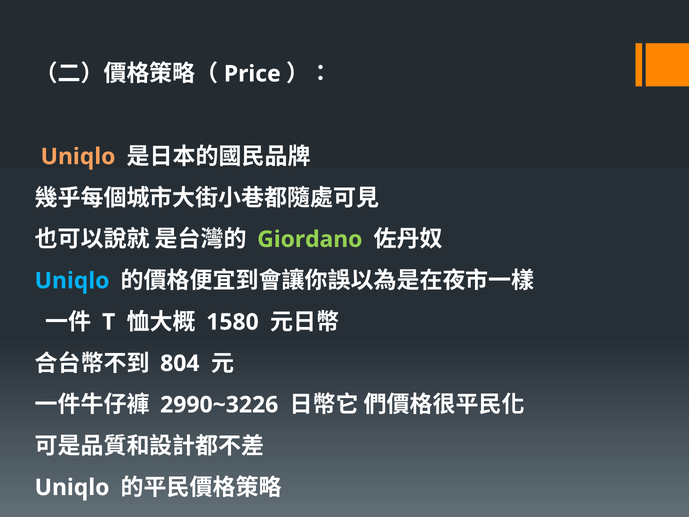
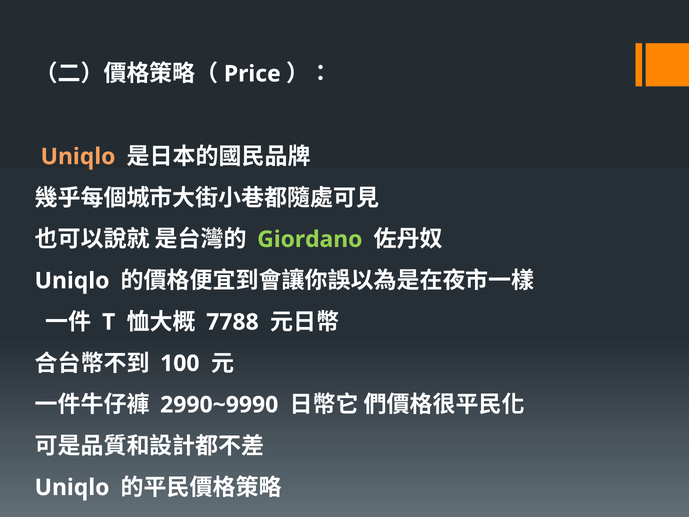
Uniqlo at (72, 281) colour: light blue -> white
1580: 1580 -> 7788
804: 804 -> 100
2990~3226: 2990~3226 -> 2990~9990
